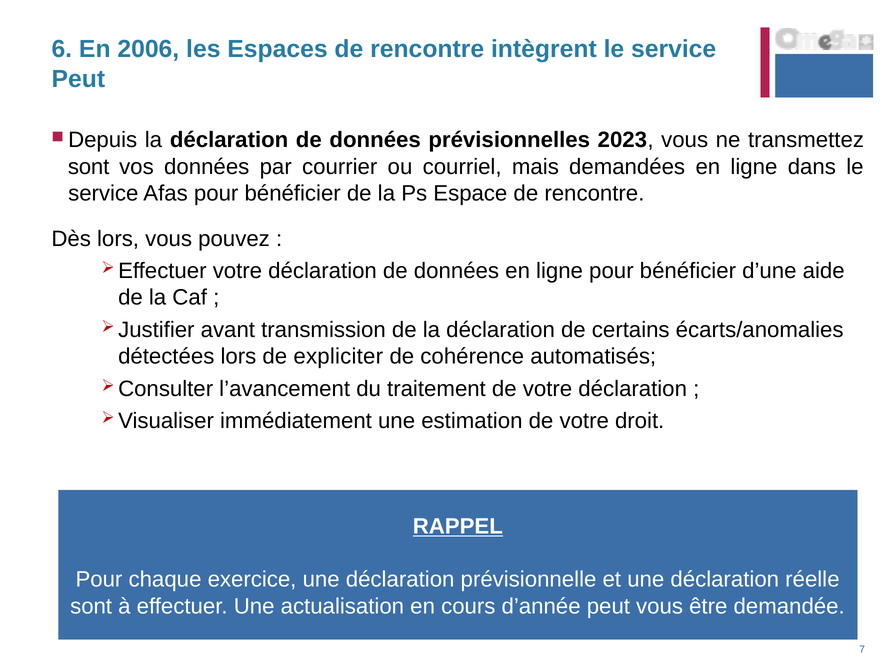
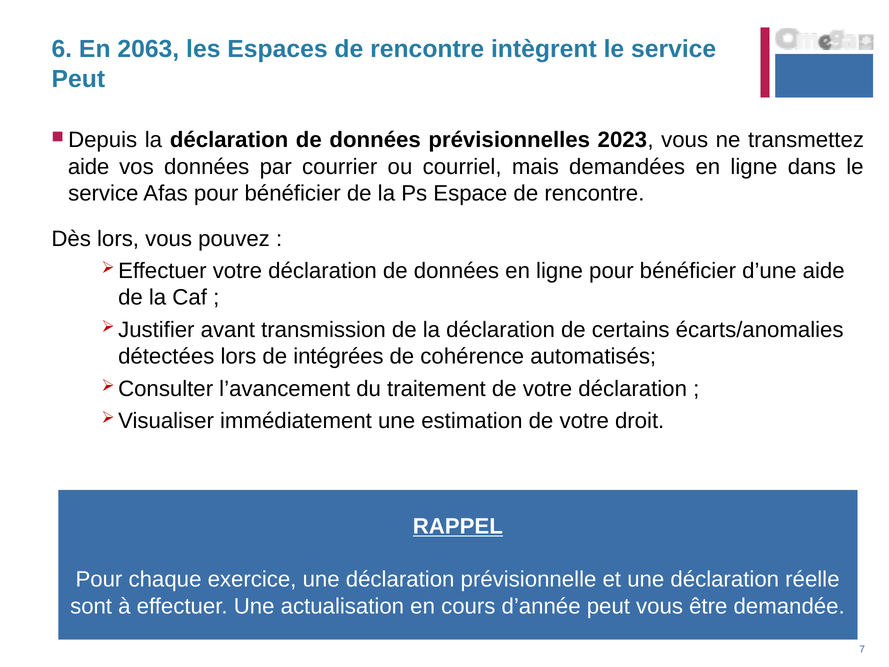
2006: 2006 -> 2063
sont at (89, 167): sont -> aide
expliciter: expliciter -> intégrées
